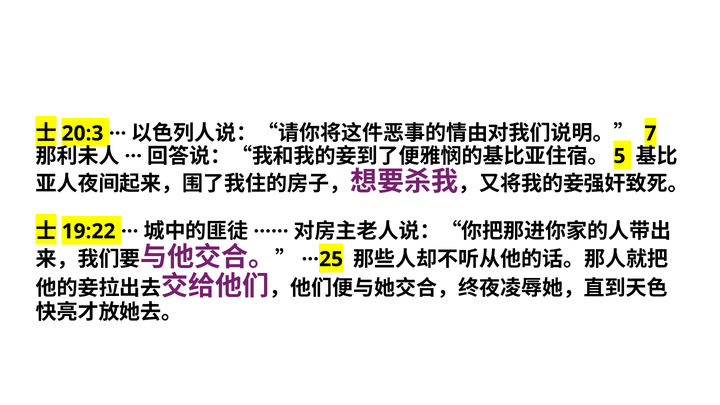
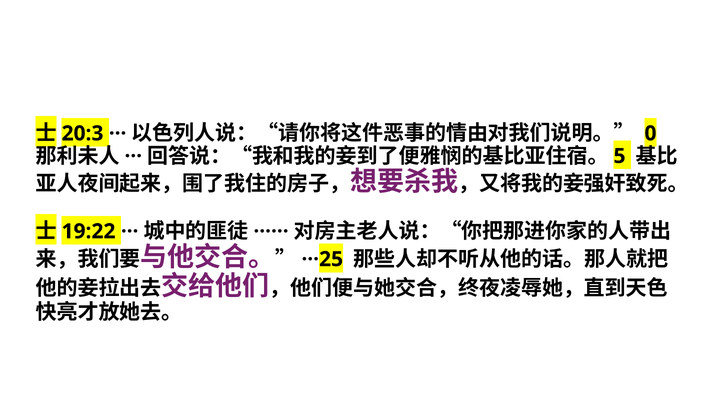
7: 7 -> 0
